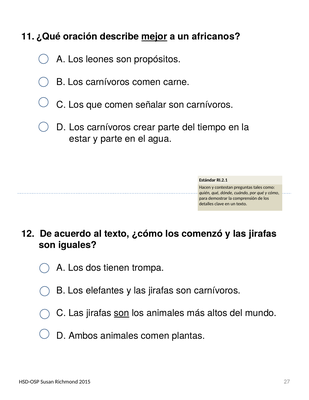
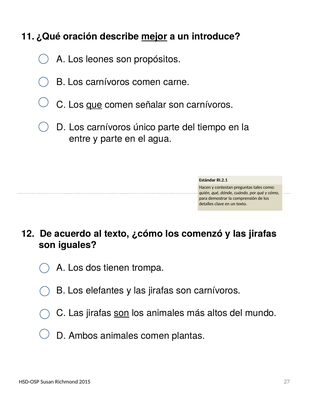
africanos: africanos -> introduce
que underline: none -> present
crear: crear -> único
estar: estar -> entre
